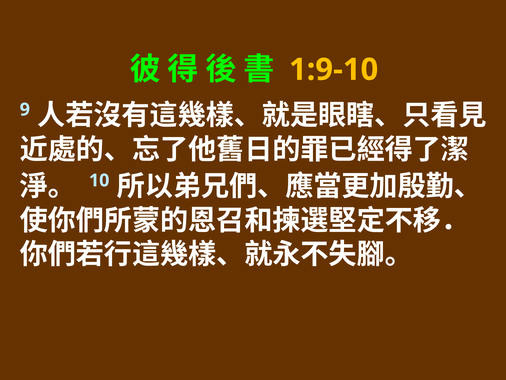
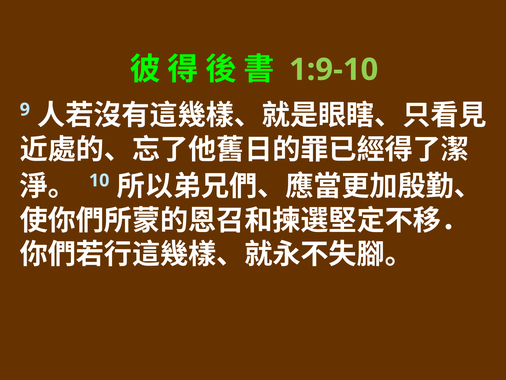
1:9-10 colour: yellow -> light green
